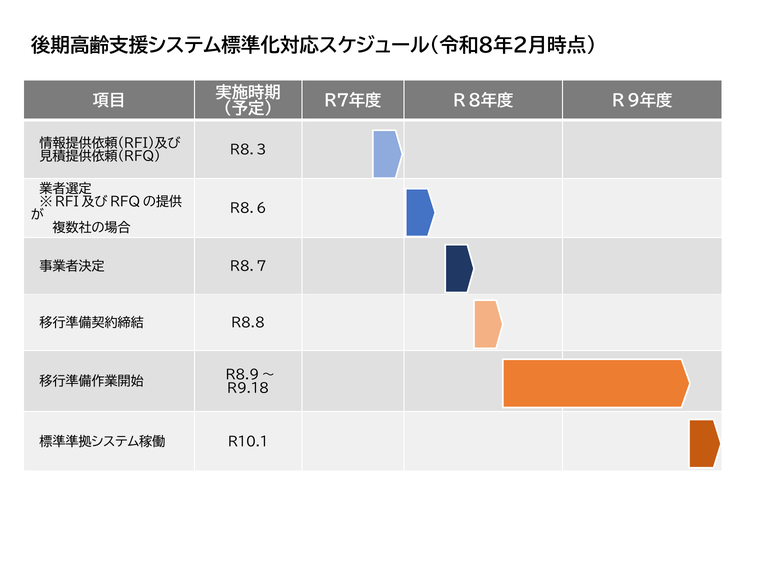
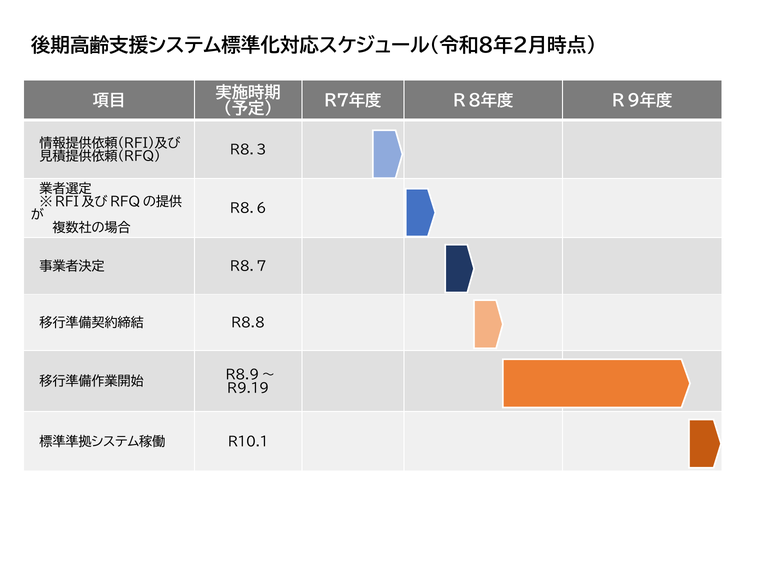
R9.18: R9.18 -> R9.19
